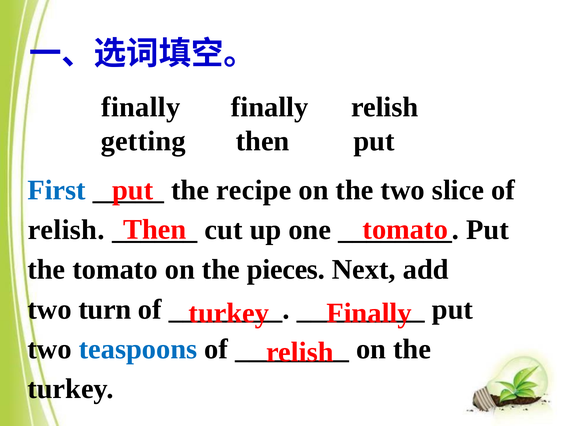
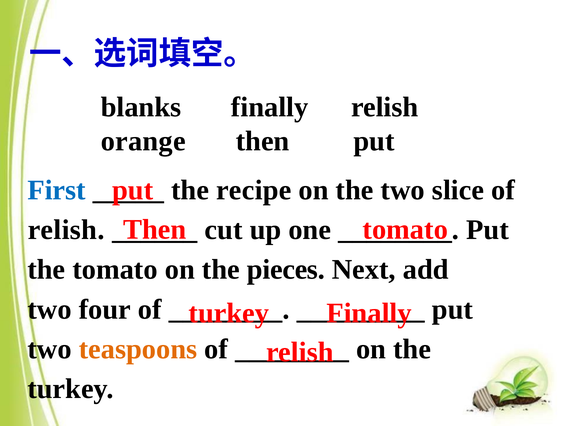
finally at (141, 107): finally -> blanks
getting: getting -> orange
turn: turn -> four
teaspoons colour: blue -> orange
